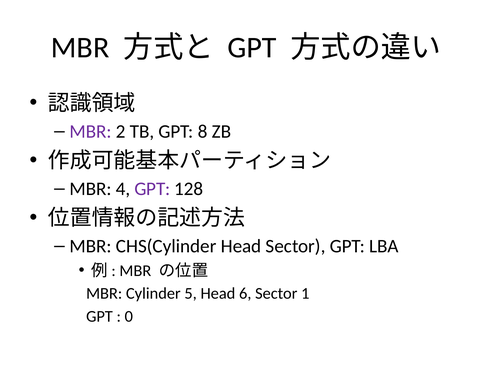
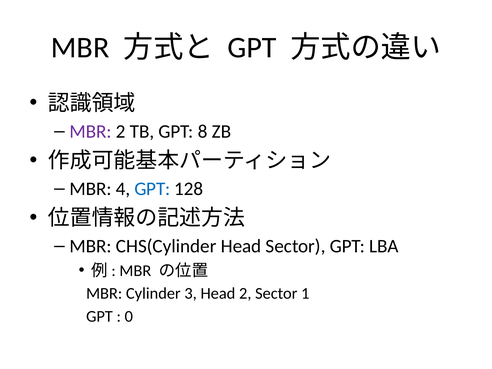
GPT at (152, 189) colour: purple -> blue
5: 5 -> 3
Head 6: 6 -> 2
